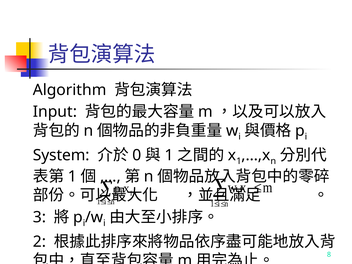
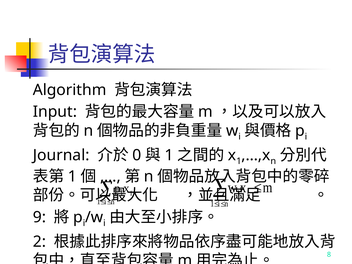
System: System -> Journal
3: 3 -> 9
